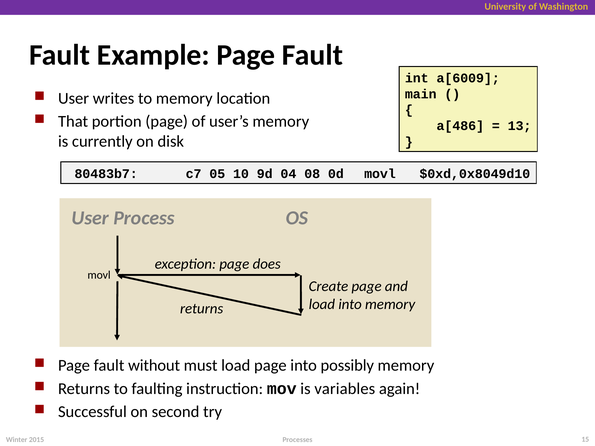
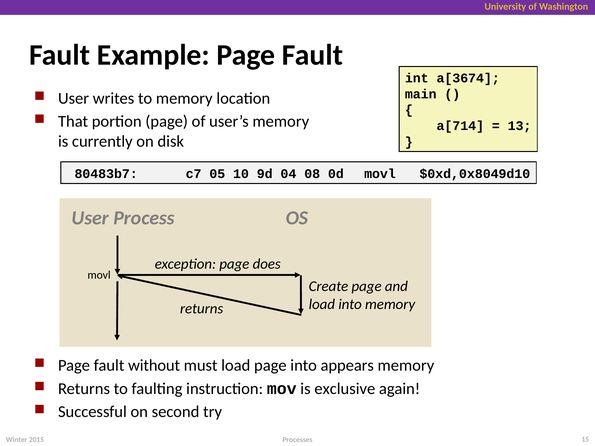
a[6009: a[6009 -> a[3674
a[486: a[486 -> a[714
possibly: possibly -> appears
variables: variables -> exclusive
